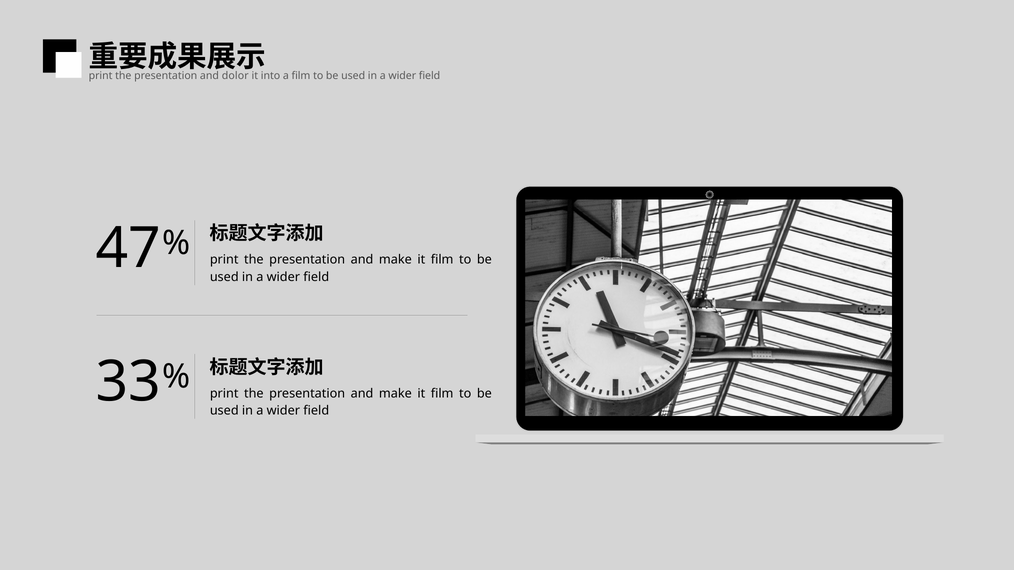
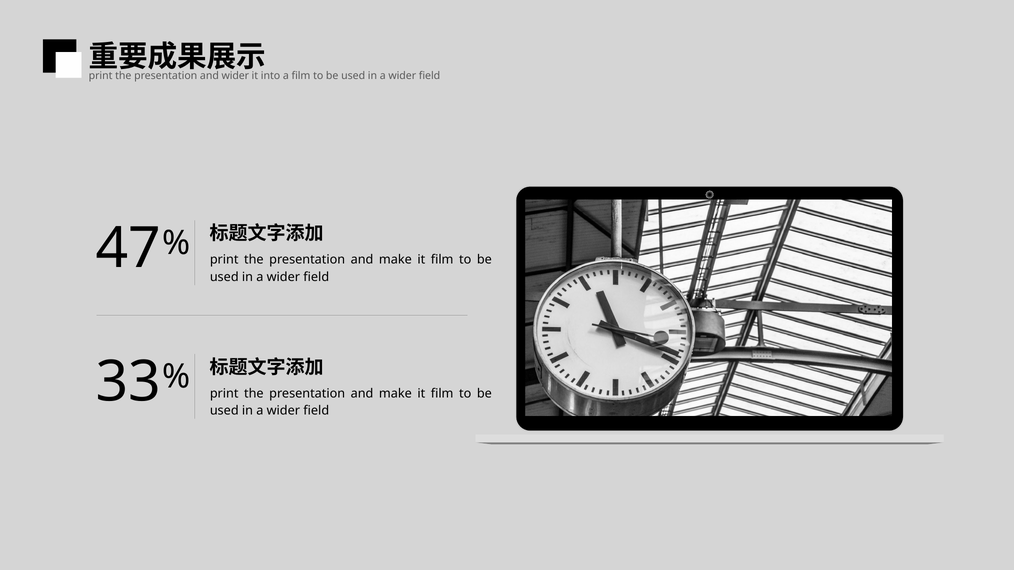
and dolor: dolor -> wider
